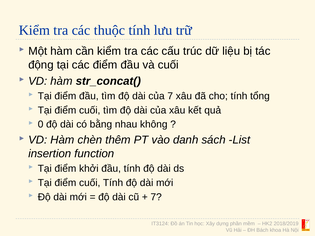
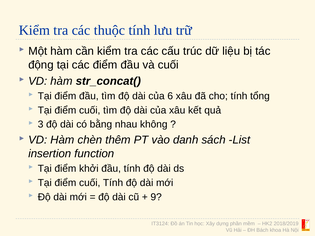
của 7: 7 -> 6
0: 0 -> 3
7 at (156, 197): 7 -> 9
